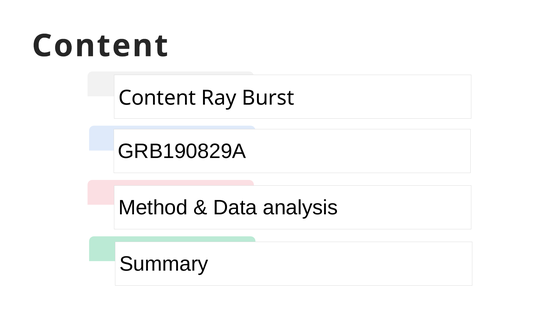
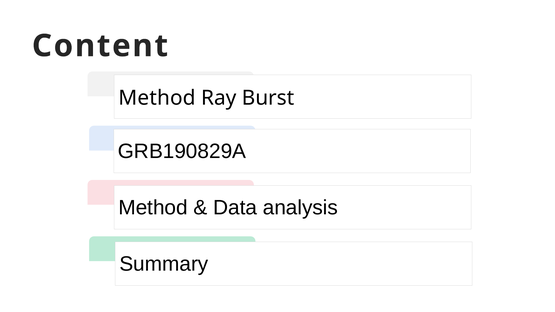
Content at (157, 98): Content -> Method
